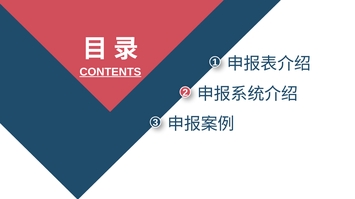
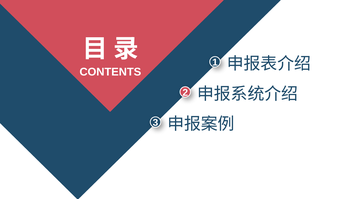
CONTENTS underline: present -> none
